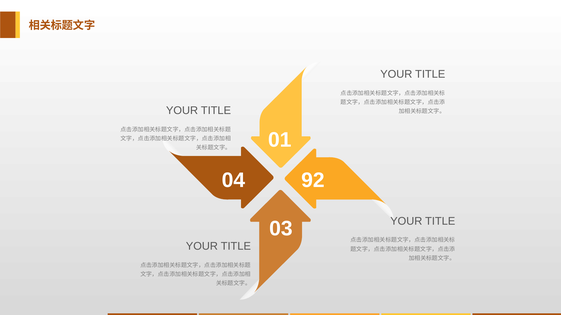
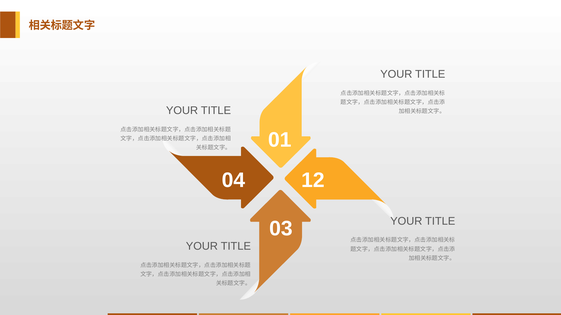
92: 92 -> 12
